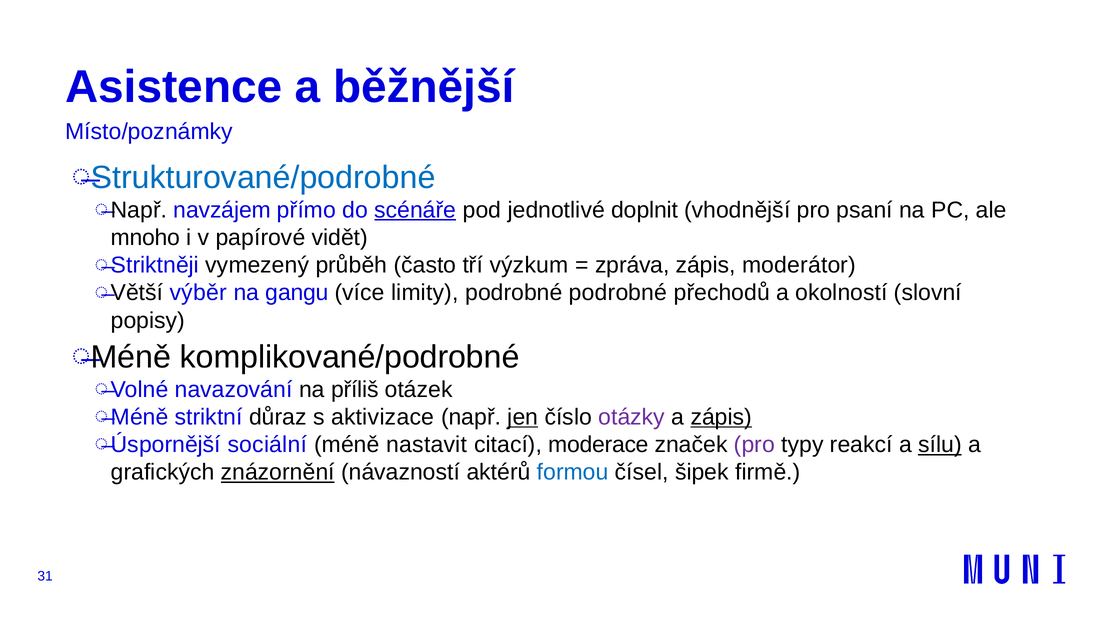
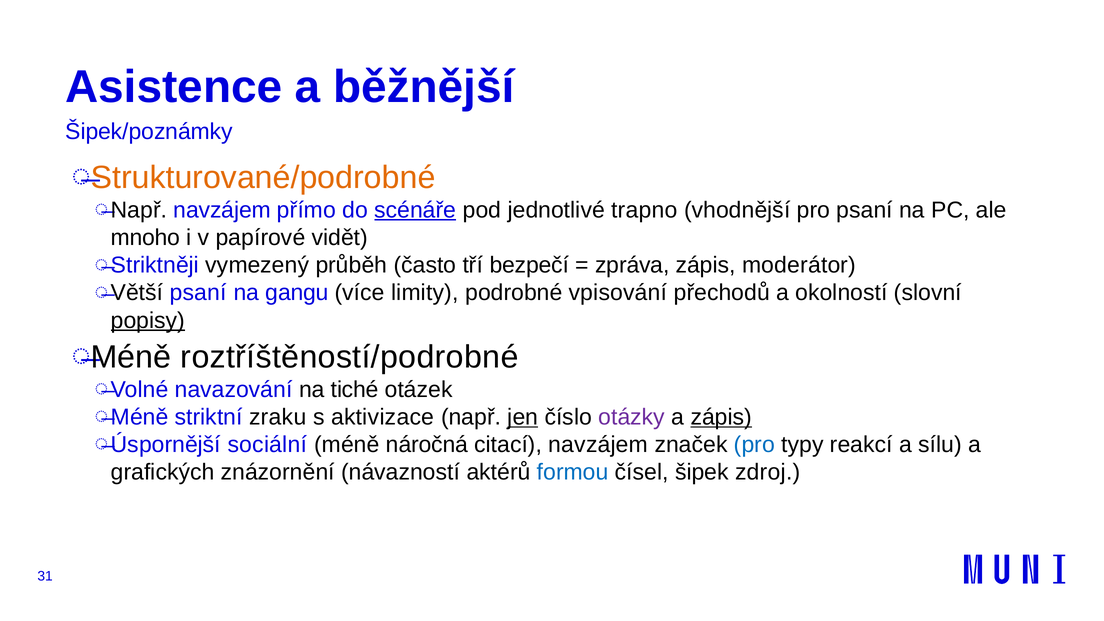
Místo/poznámky: Místo/poznámky -> Šipek/poznámky
Strukturované/podrobné colour: blue -> orange
doplnit: doplnit -> trapno
výzkum: výzkum -> bezpečí
výběr at (198, 293): výběr -> psaní
podrobné podrobné: podrobné -> vpisování
popisy underline: none -> present
komplikované/podrobné: komplikované/podrobné -> roztříštěností/podrobné
příliš: příliš -> tiché
důraz: důraz -> zraku
nastavit: nastavit -> náročná
citací moderace: moderace -> navzájem
pro at (754, 445) colour: purple -> blue
sílu underline: present -> none
znázornění underline: present -> none
firmě: firmě -> zdroj
